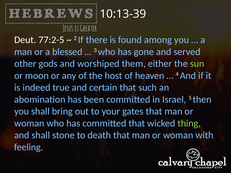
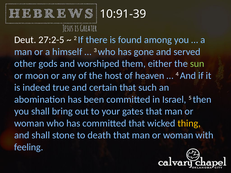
10:13-39: 10:13-39 -> 10:91-39
77:2-5: 77:2-5 -> 27:2-5
blessed: blessed -> himself
thing colour: light green -> yellow
